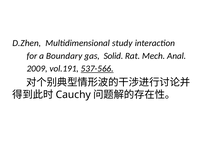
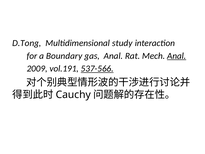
D.Zhen: D.Zhen -> D.Tong
gas Solid: Solid -> Anal
Anal at (177, 56) underline: none -> present
